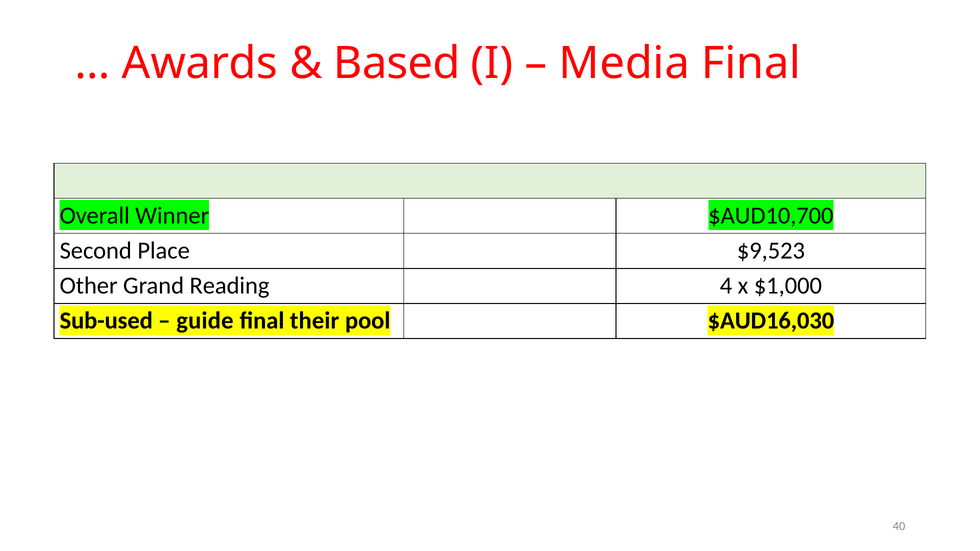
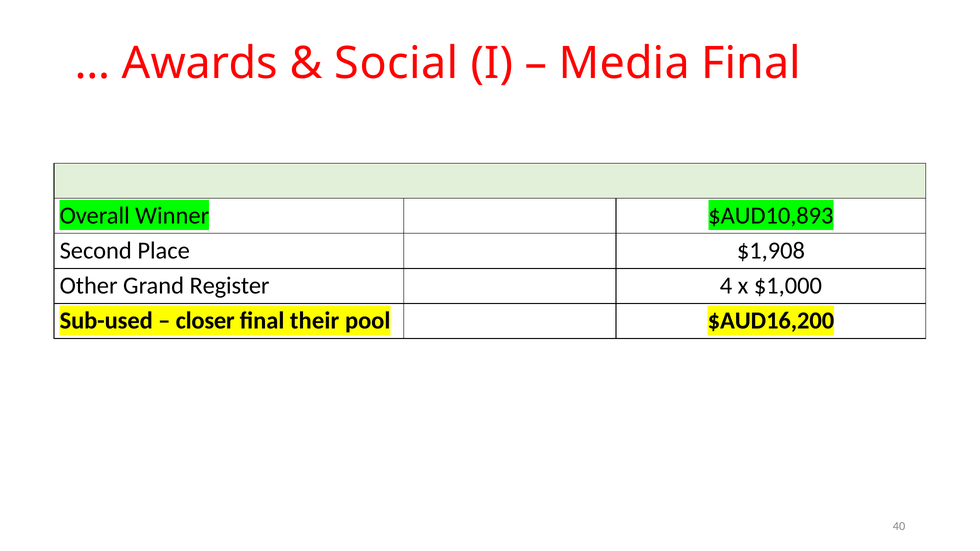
Based: Based -> Social
$AUD10,700: $AUD10,700 -> $AUD10,893
$9,523: $9,523 -> $1,908
Reading: Reading -> Register
guide: guide -> closer
$AUD16,030: $AUD16,030 -> $AUD16,200
